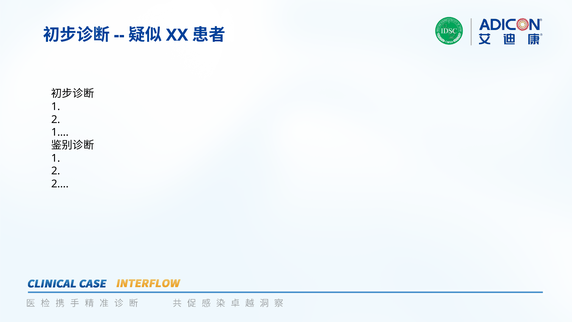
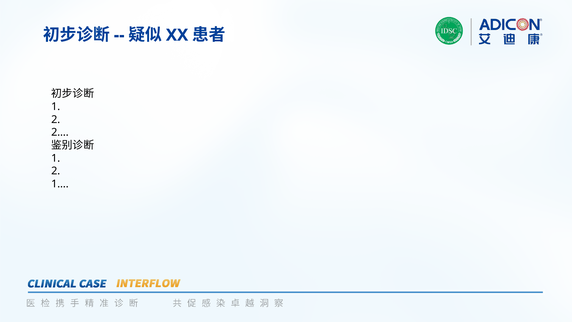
1…: 1… -> 2…
2…: 2… -> 1…
